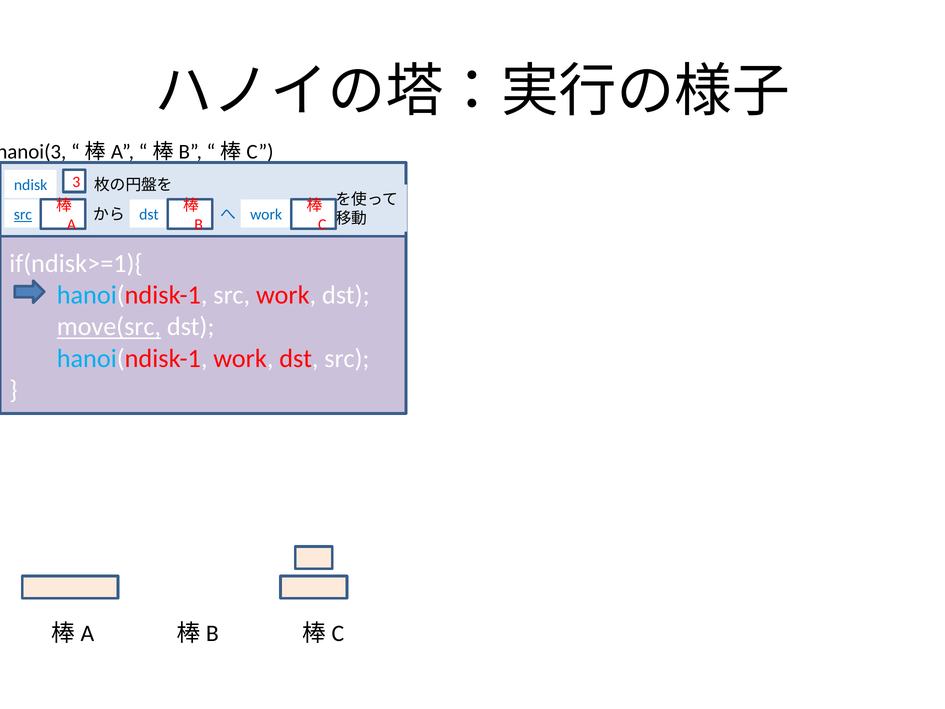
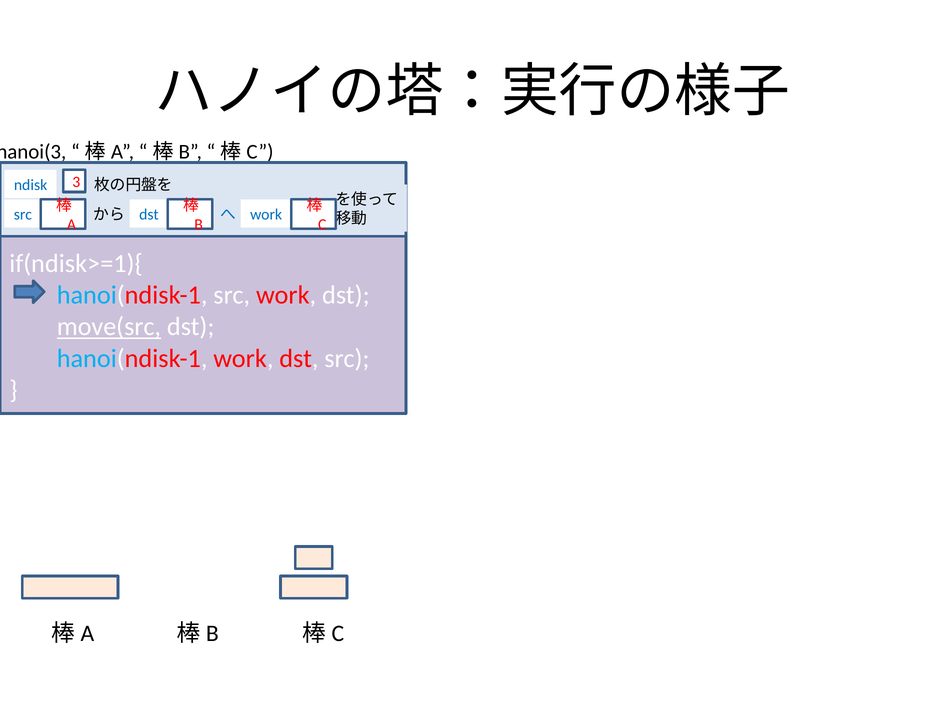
src at (23, 215) underline: present -> none
